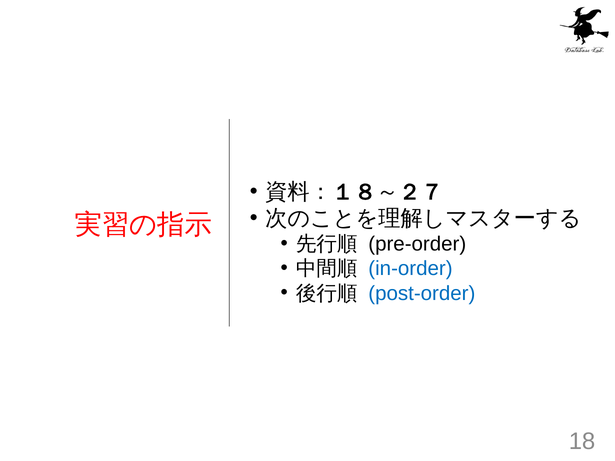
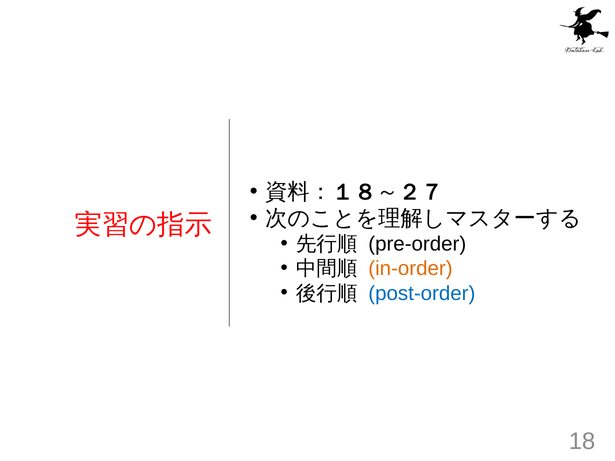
in-order colour: blue -> orange
